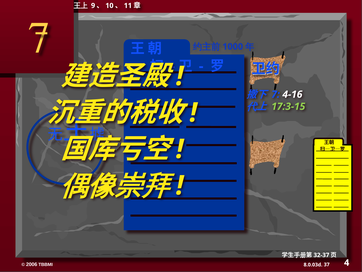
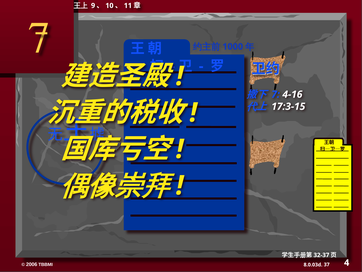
17:3-15 colour: light green -> white
